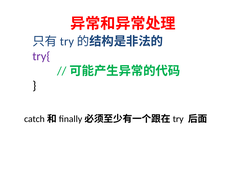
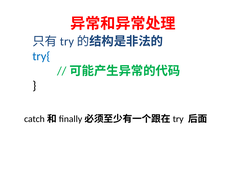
try{ colour: purple -> blue
